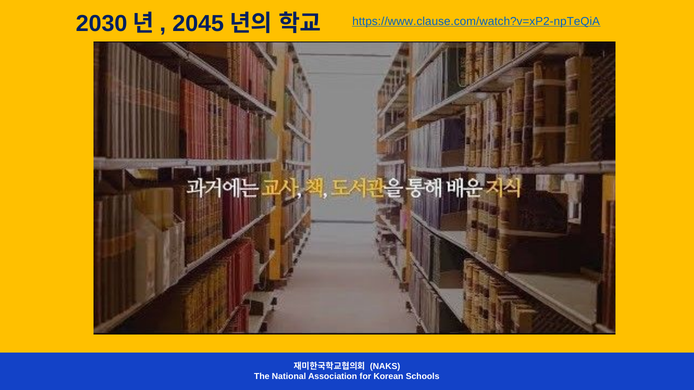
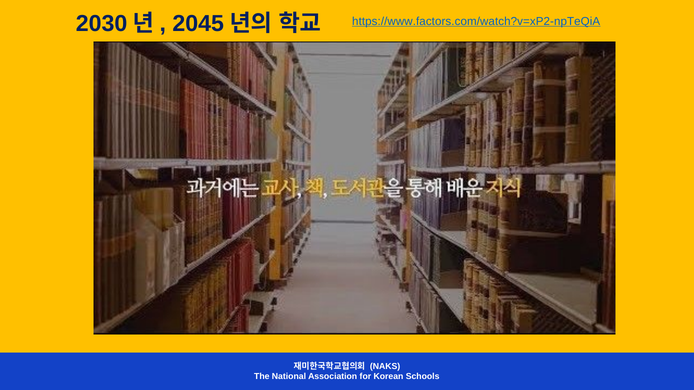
https://www.clause.com/watch?v=xP2-npTeQiA: https://www.clause.com/watch?v=xP2-npTeQiA -> https://www.factors.com/watch?v=xP2-npTeQiA
